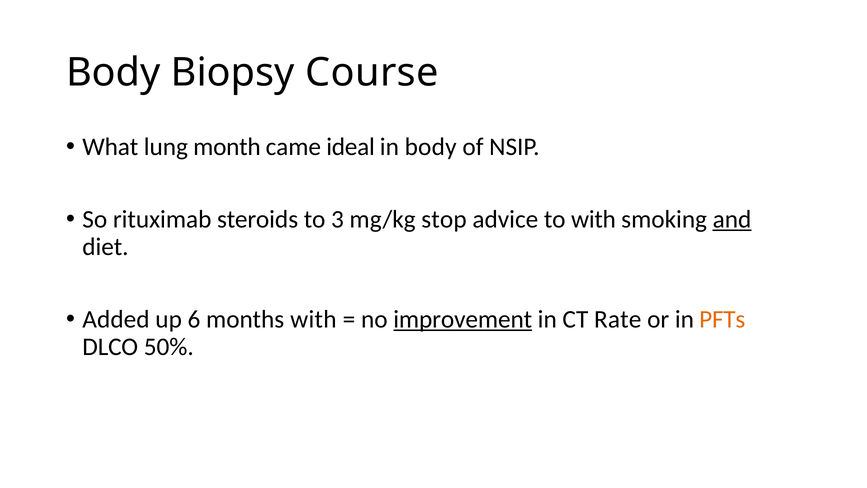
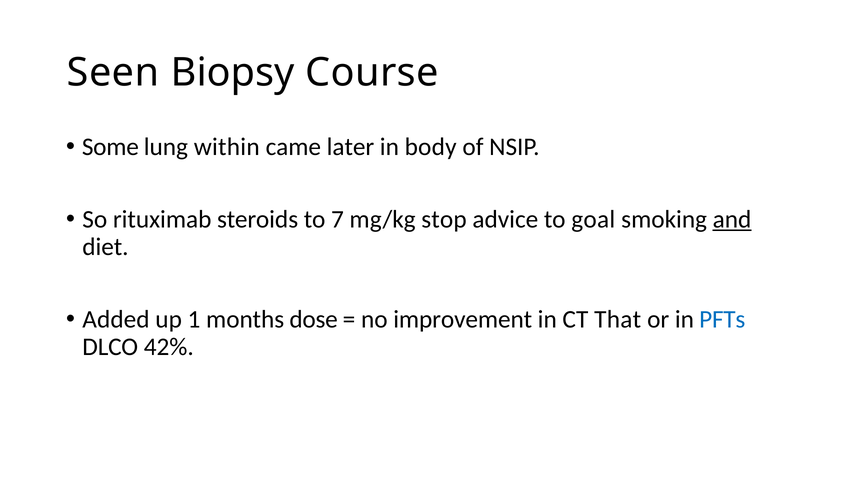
Body at (113, 73): Body -> Seen
What: What -> Some
month: month -> within
ideal: ideal -> later
3: 3 -> 7
to with: with -> goal
6: 6 -> 1
months with: with -> dose
improvement underline: present -> none
Rate: Rate -> That
PFTs colour: orange -> blue
50%: 50% -> 42%
